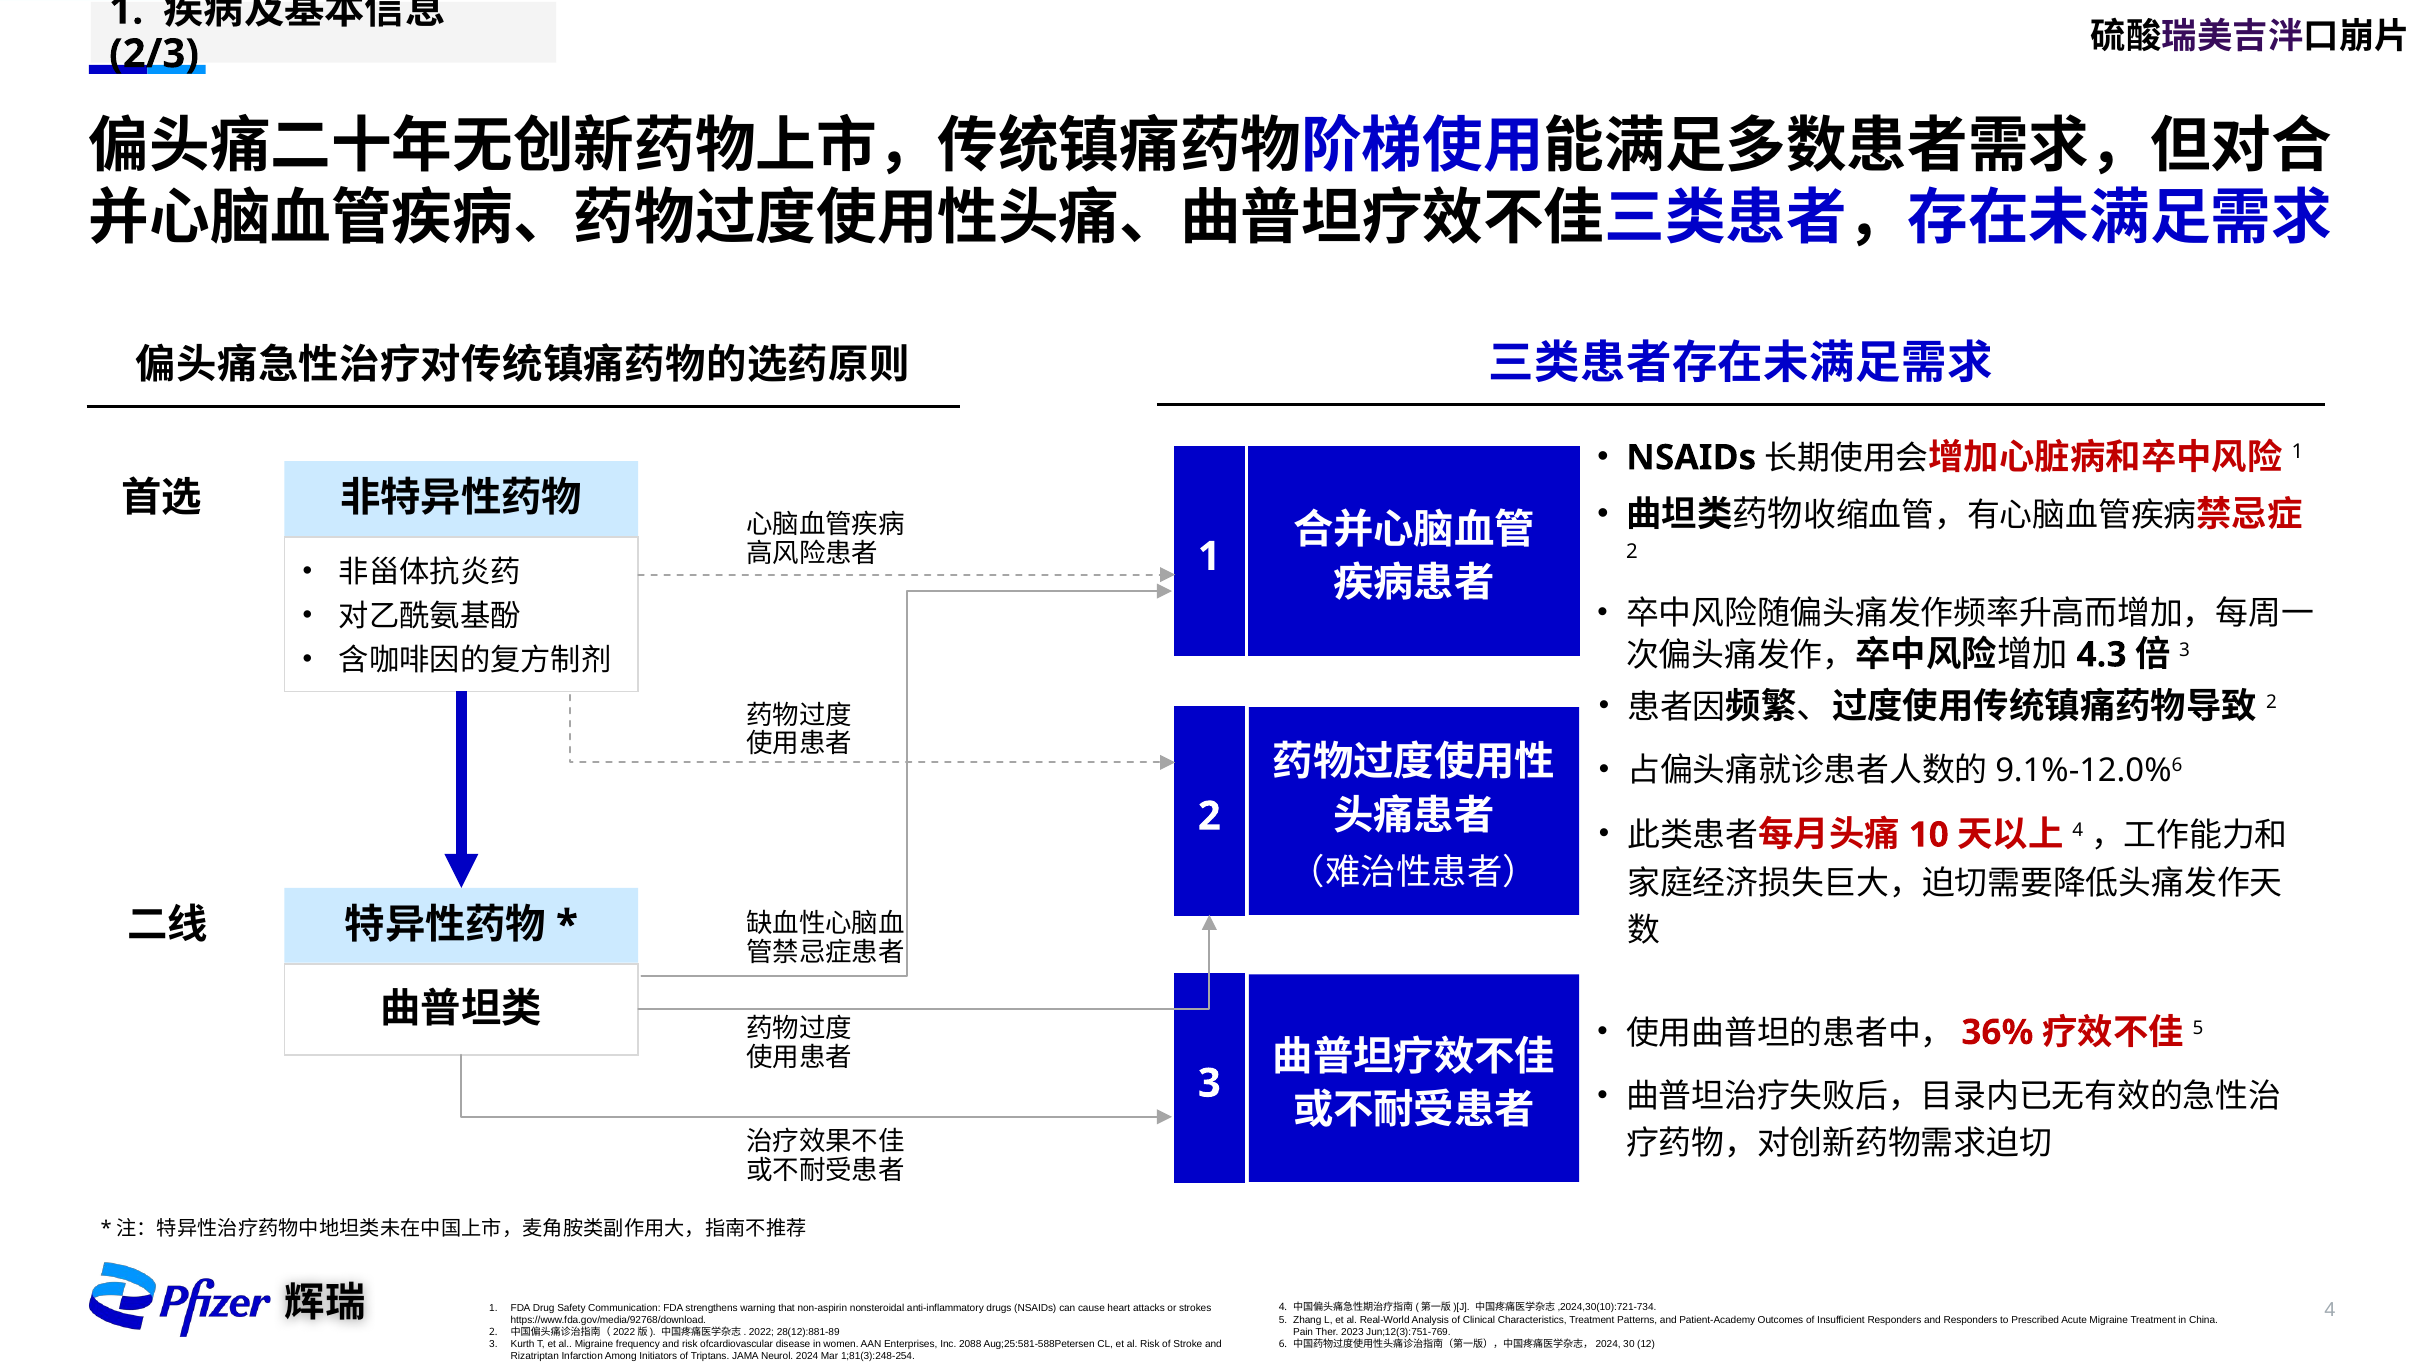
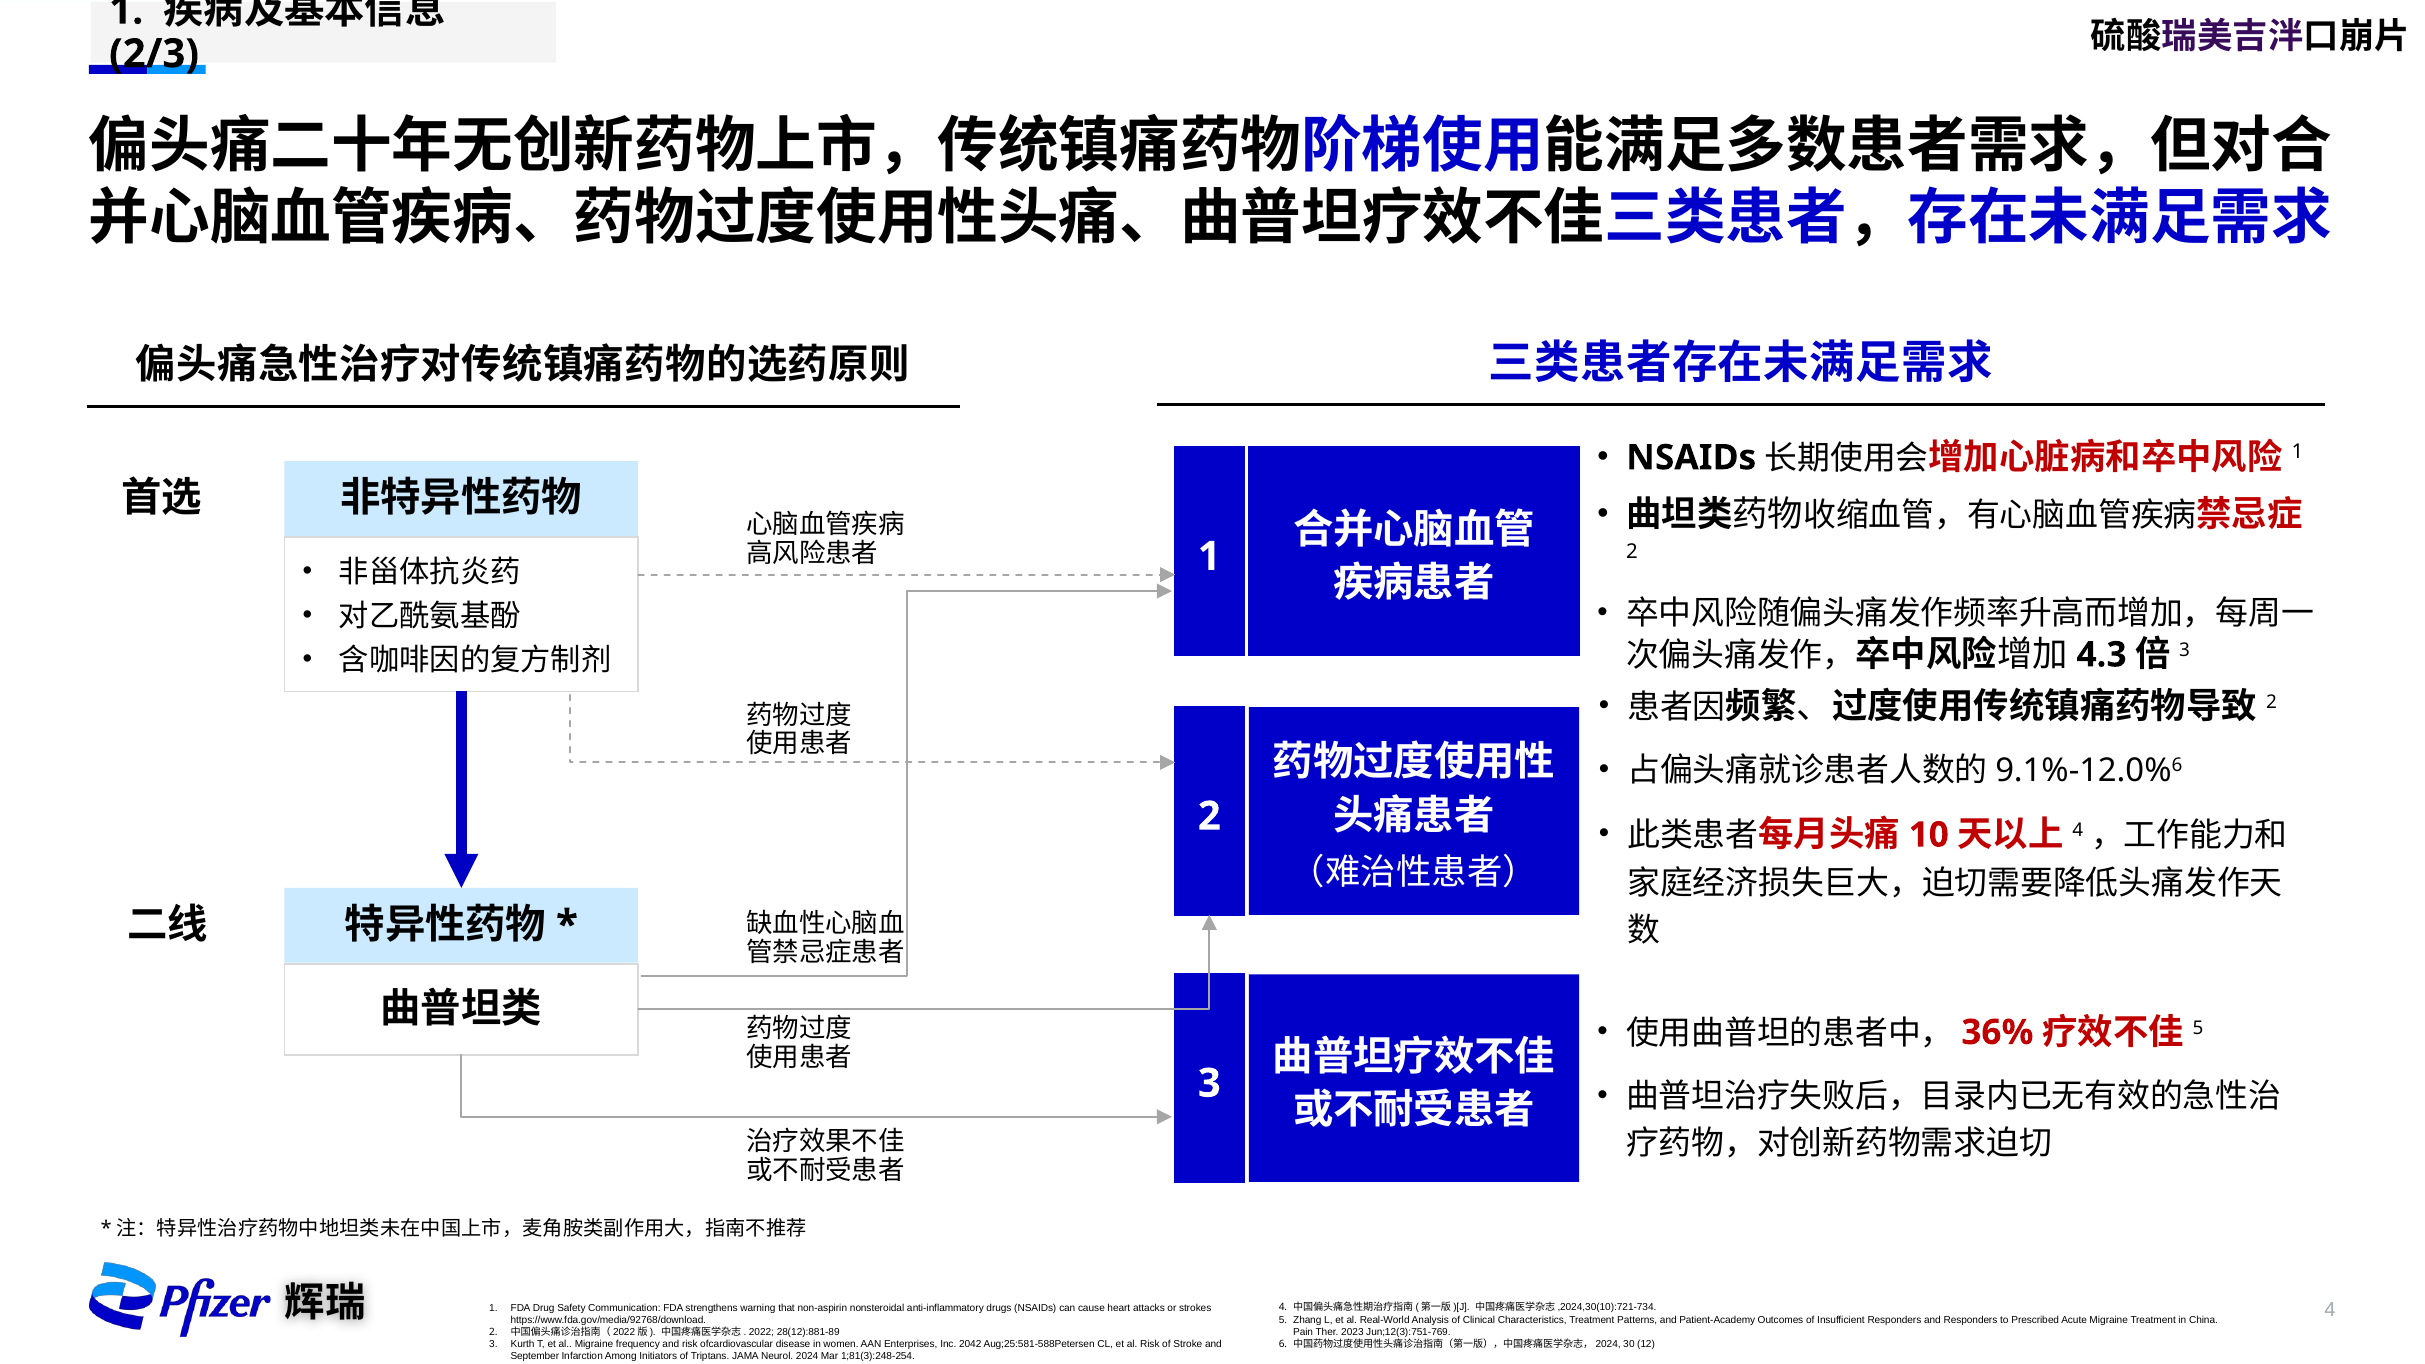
2088: 2088 -> 2042
Rizatriptan: Rizatriptan -> September
